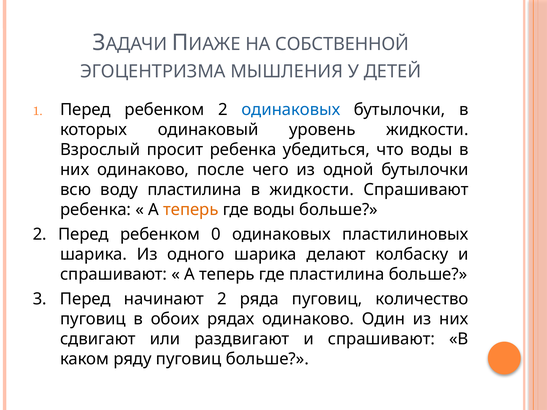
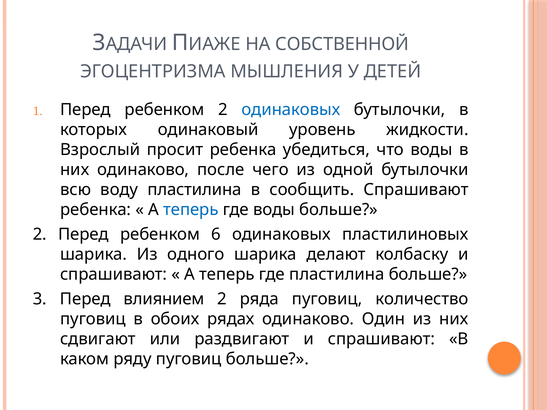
в жидкости: жидкости -> сообщить
теперь at (191, 210) colour: orange -> blue
0: 0 -> 6
начинают: начинают -> влиянием
